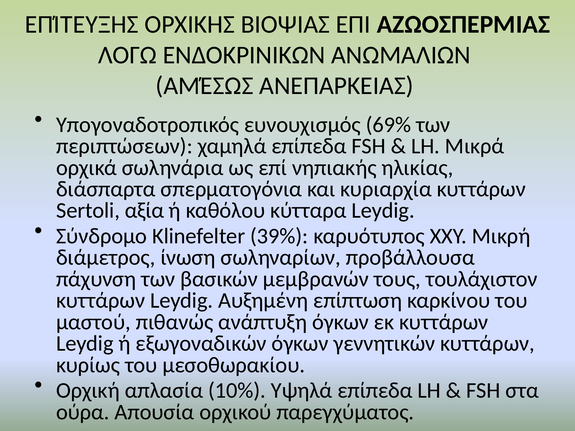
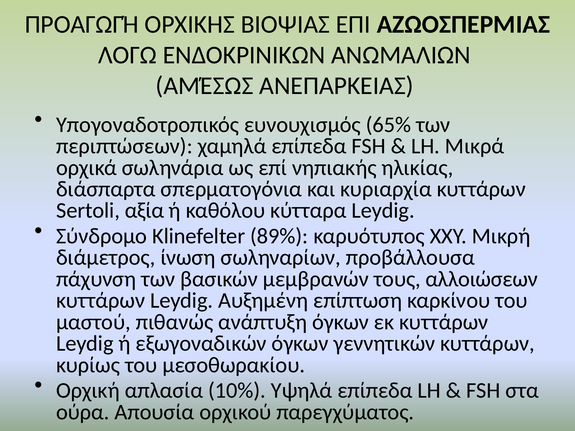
ΕΠΊΤΕΥΞΗΣ: ΕΠΊΤΕΥΞΗΣ -> ΠΡΟΑΓΩΓΉ
69%: 69% -> 65%
39%: 39% -> 89%
τουλάχιστον: τουλάχιστον -> αλλοιώσεων
